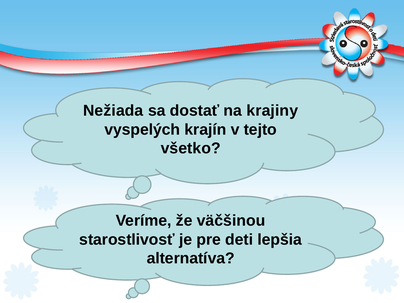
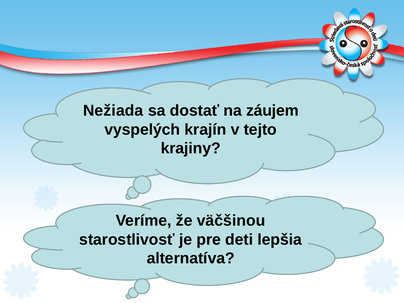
krajiny: krajiny -> záujem
všetko: všetko -> krajiny
